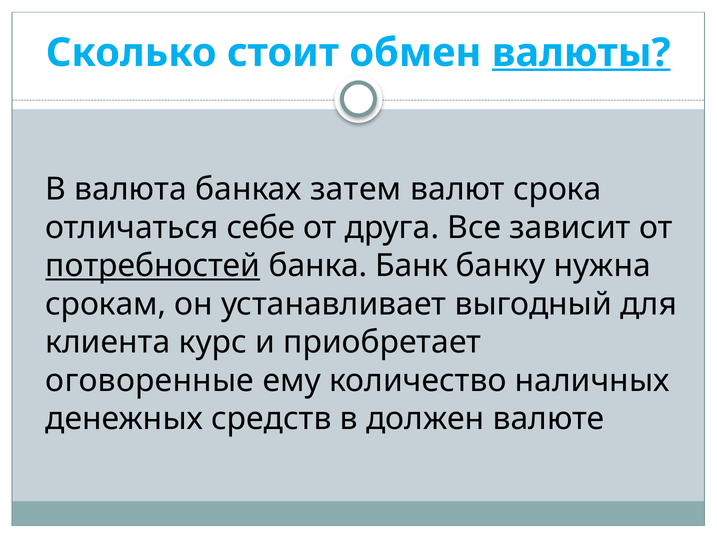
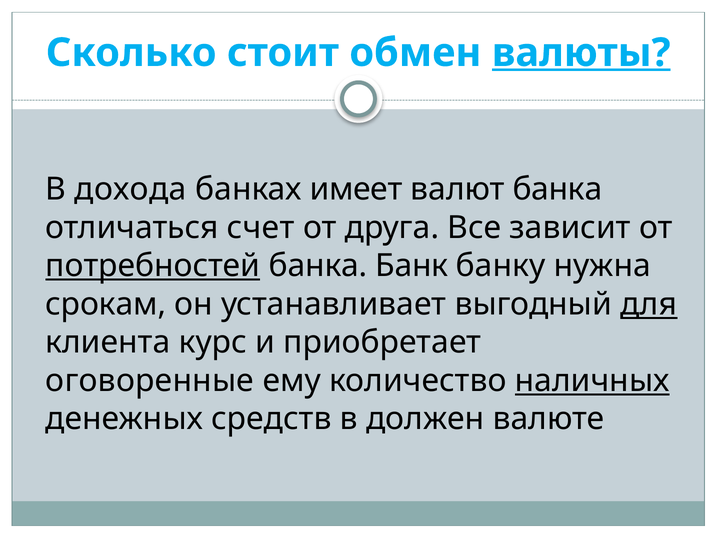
валюта: валюта -> дохода
затем: затем -> имеет
валют срока: срока -> банка
себе: себе -> счет
для underline: none -> present
наличных underline: none -> present
